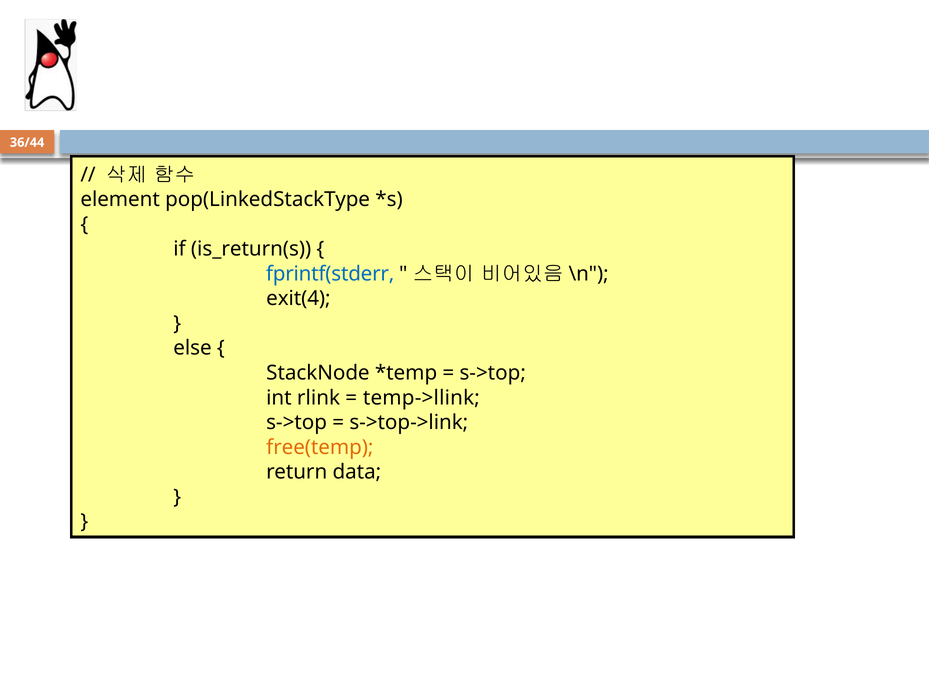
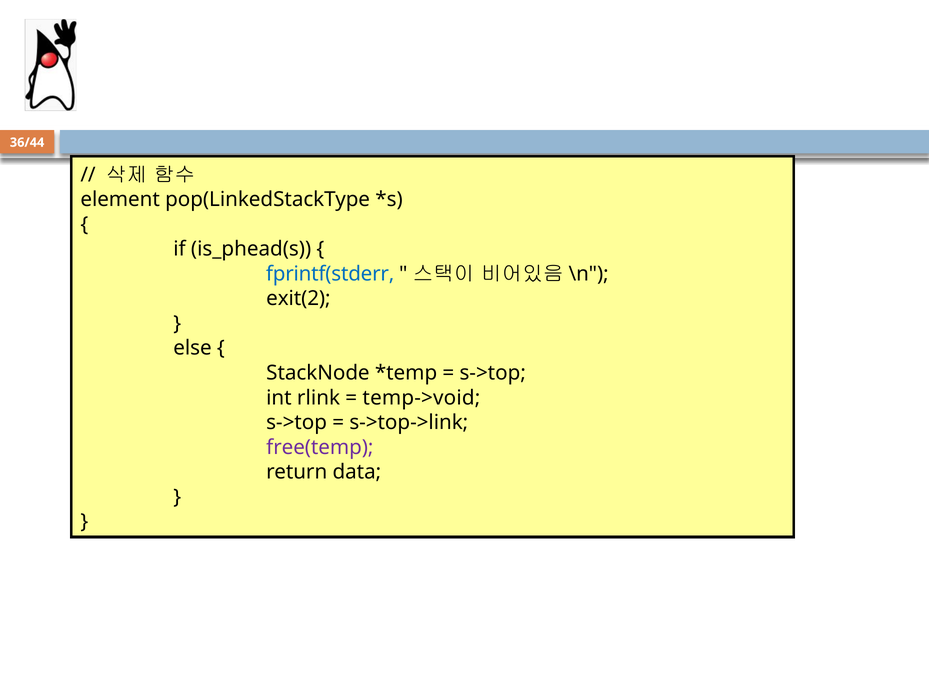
is_return(s: is_return(s -> is_phead(s
exit(4: exit(4 -> exit(2
temp->llink: temp->llink -> temp->void
free(temp colour: orange -> purple
